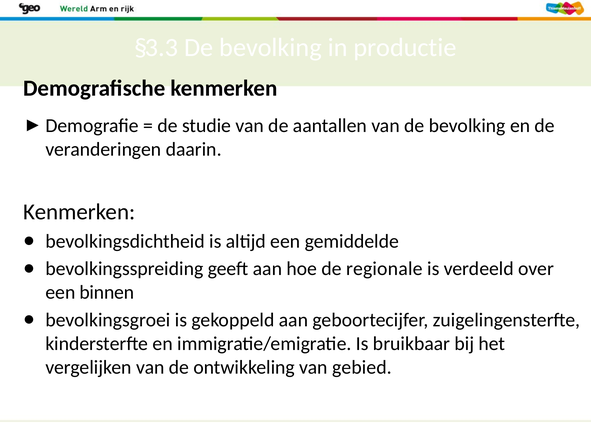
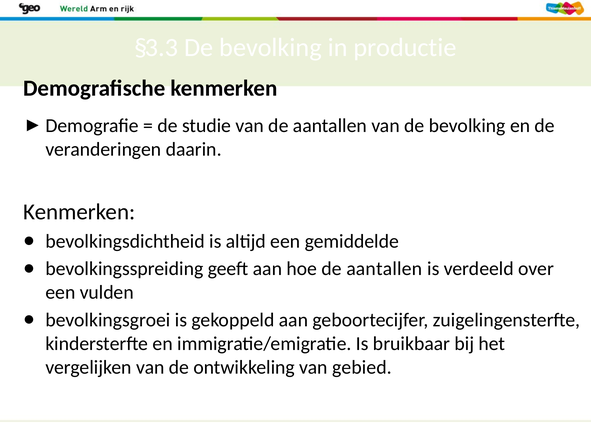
hoe de regionale: regionale -> aantallen
binnen: binnen -> vulden
